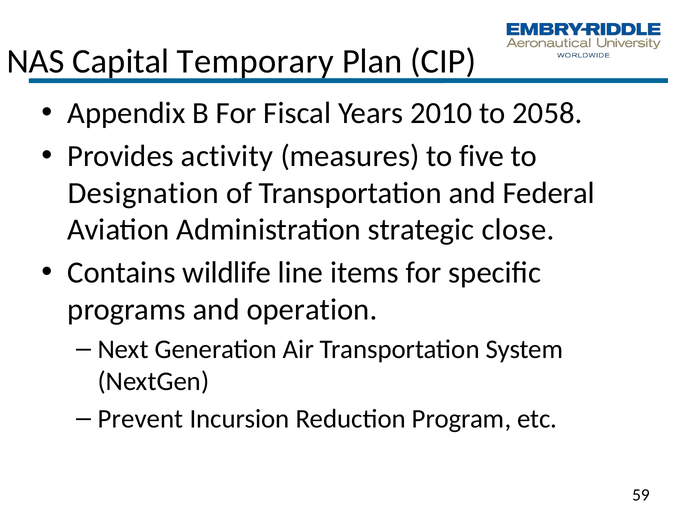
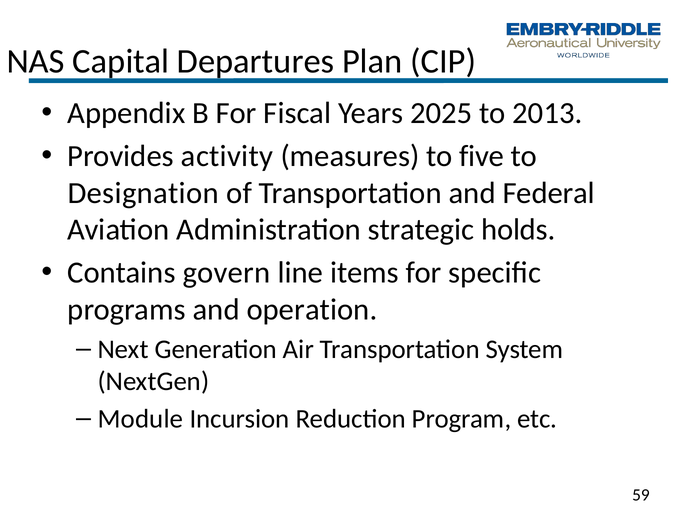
Temporary: Temporary -> Departures
2010: 2010 -> 2025
2058: 2058 -> 2013
close: close -> holds
wildlife: wildlife -> govern
Prevent: Prevent -> Module
